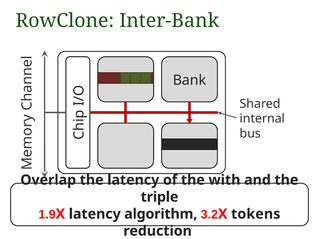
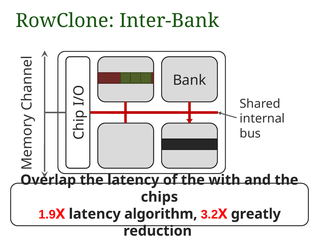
triple: triple -> chips
tokens: tokens -> greatly
